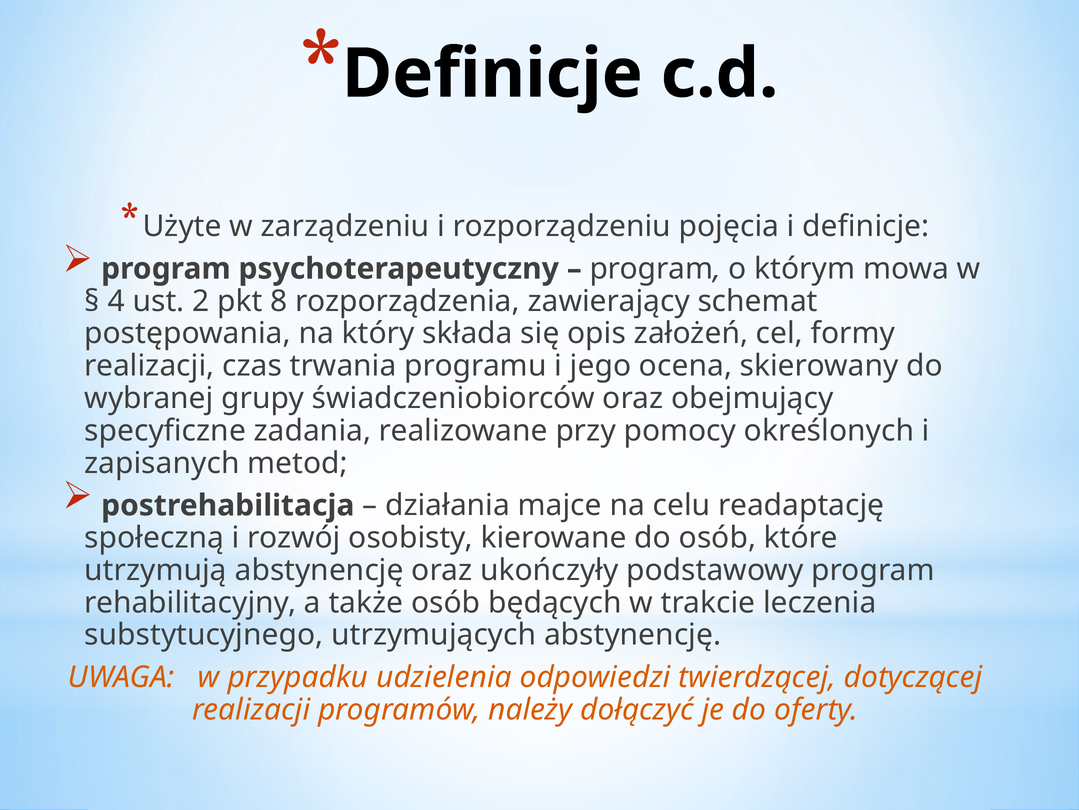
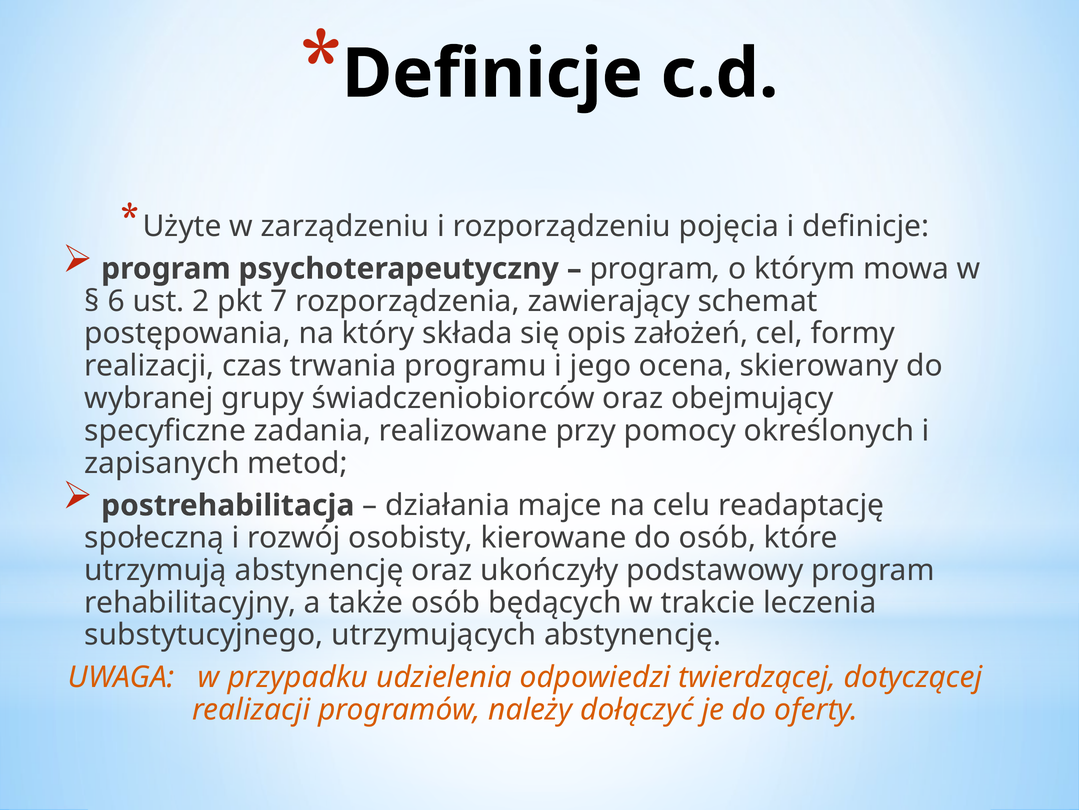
4: 4 -> 6
8: 8 -> 7
